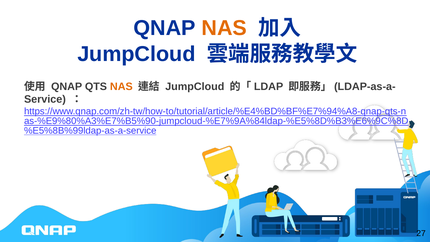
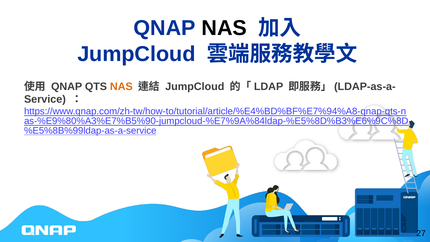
NAS at (224, 28) colour: orange -> black
